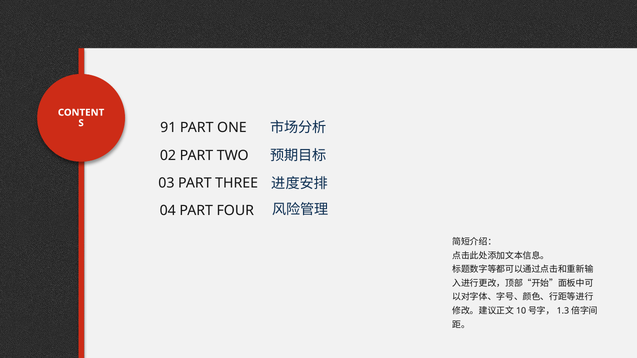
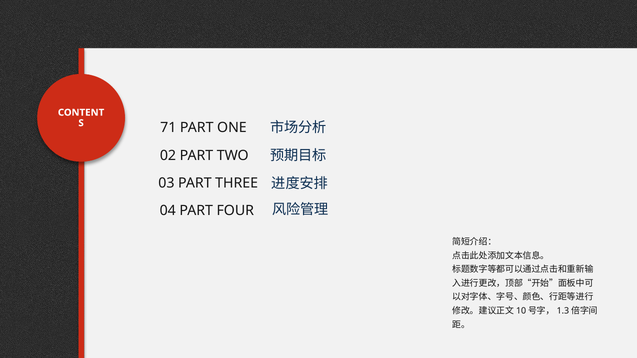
91: 91 -> 71
